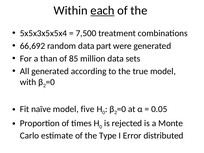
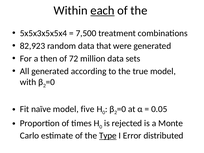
66,692: 66,692 -> 82,923
part: part -> that
than: than -> then
85: 85 -> 72
Type underline: none -> present
